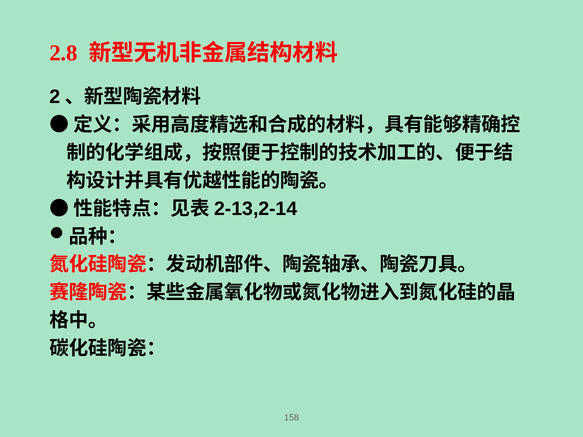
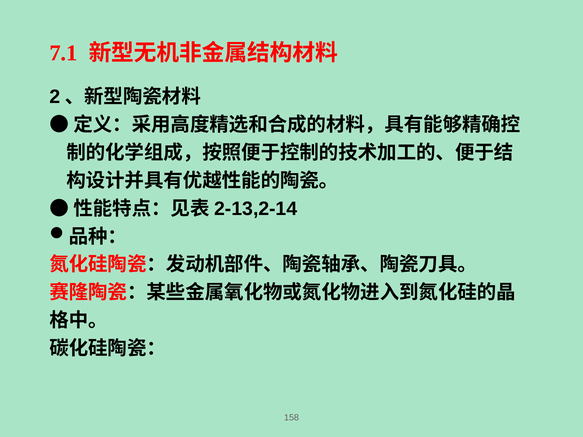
2.8: 2.8 -> 7.1
